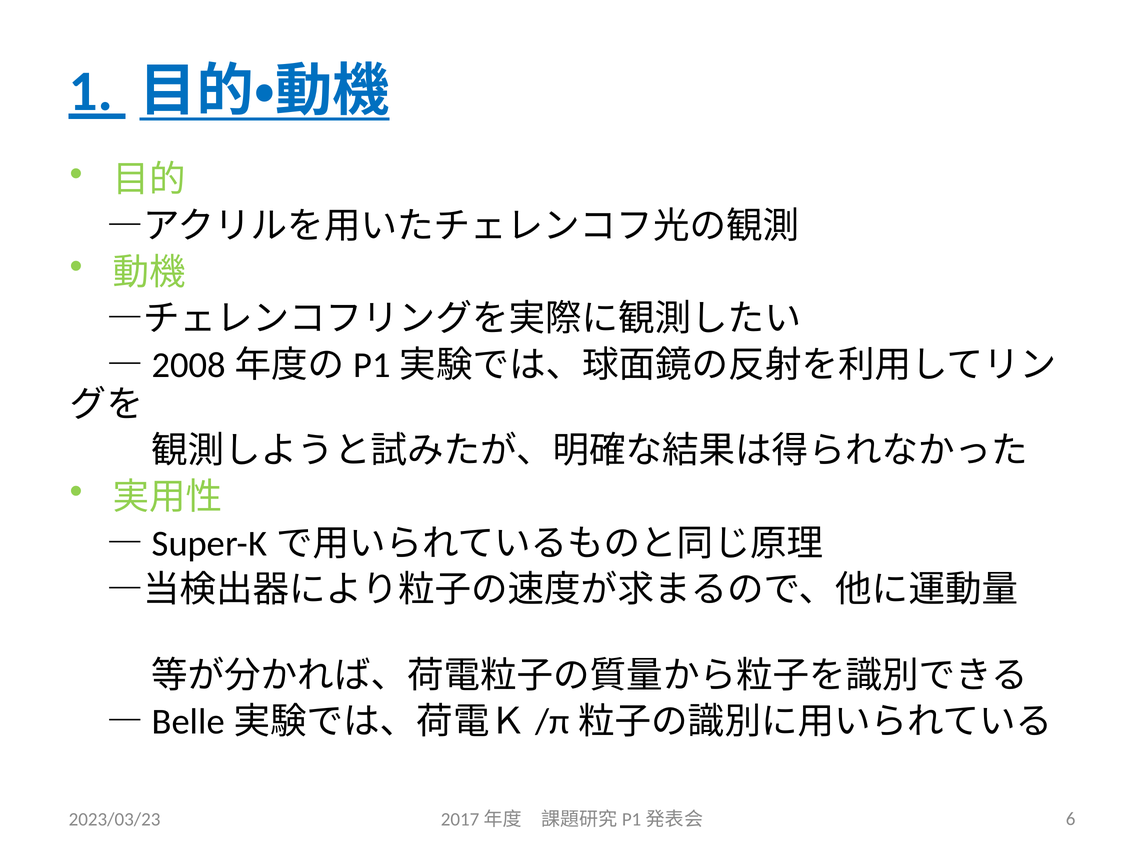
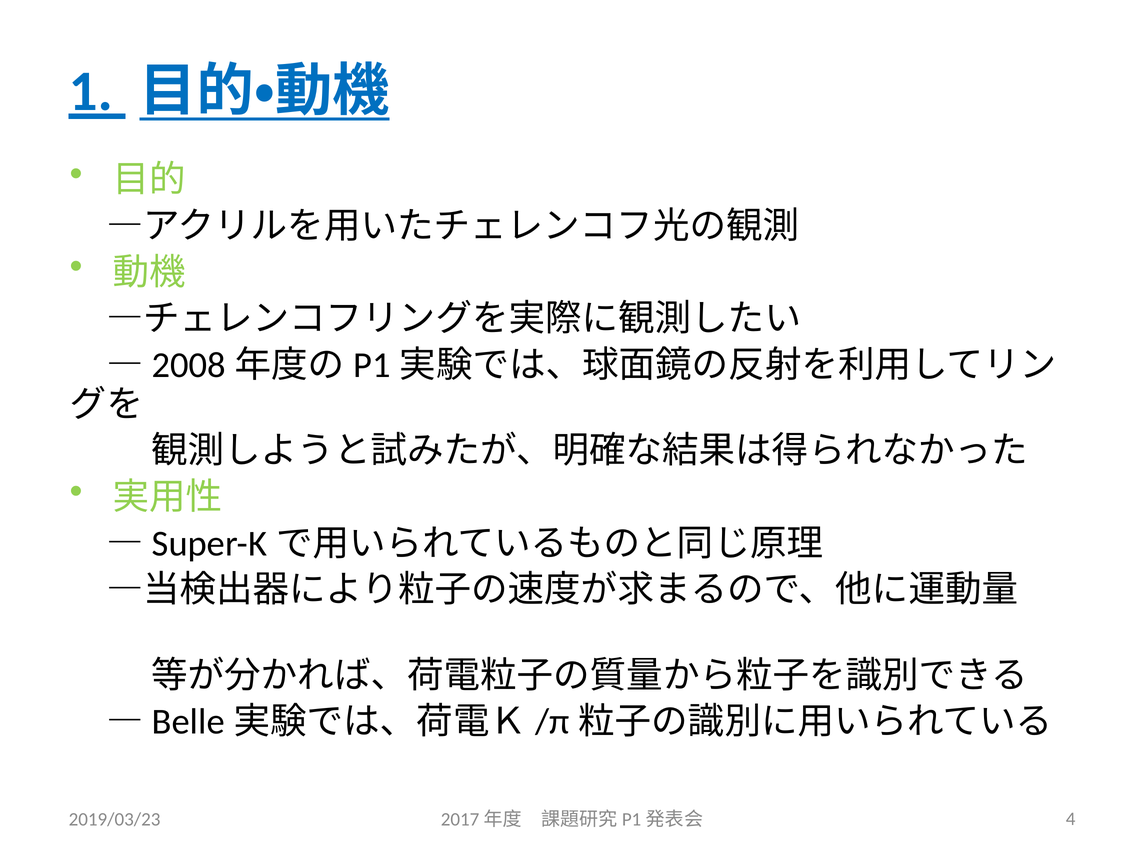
2023/03/23: 2023/03/23 -> 2019/03/23
6: 6 -> 4
